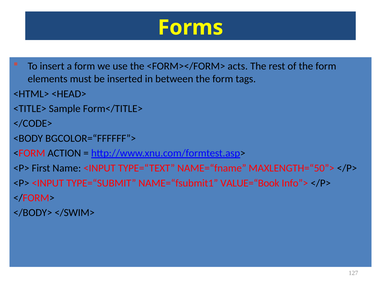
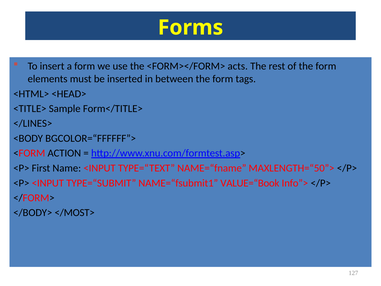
</CODE>: </CODE> -> </LINES>
</SWIM>: </SWIM> -> </MOST>
